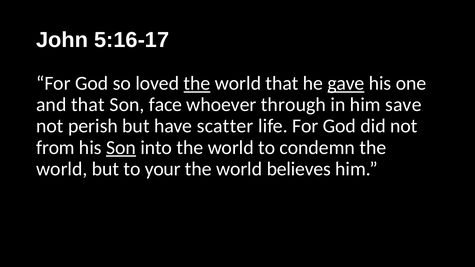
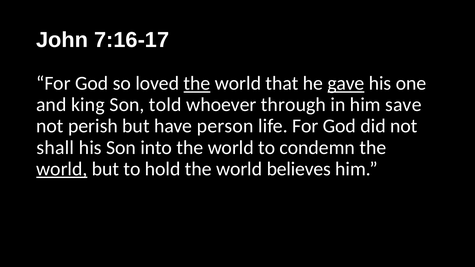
5:16-17: 5:16-17 -> 7:16-17
and that: that -> king
face: face -> told
scatter: scatter -> person
from: from -> shall
Son at (121, 148) underline: present -> none
world at (62, 169) underline: none -> present
your: your -> hold
